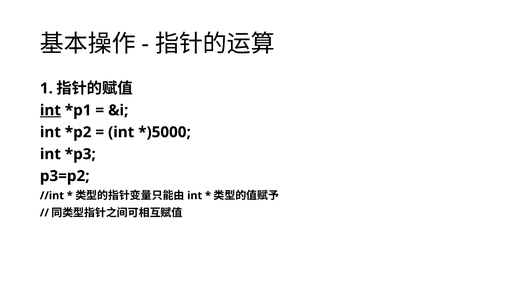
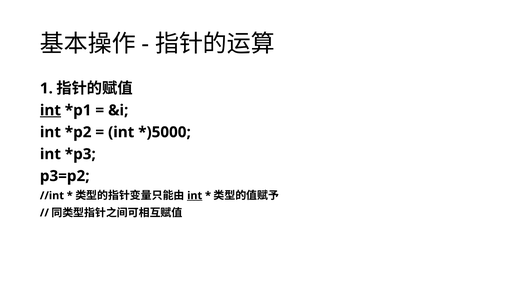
int at (195, 196) underline: none -> present
